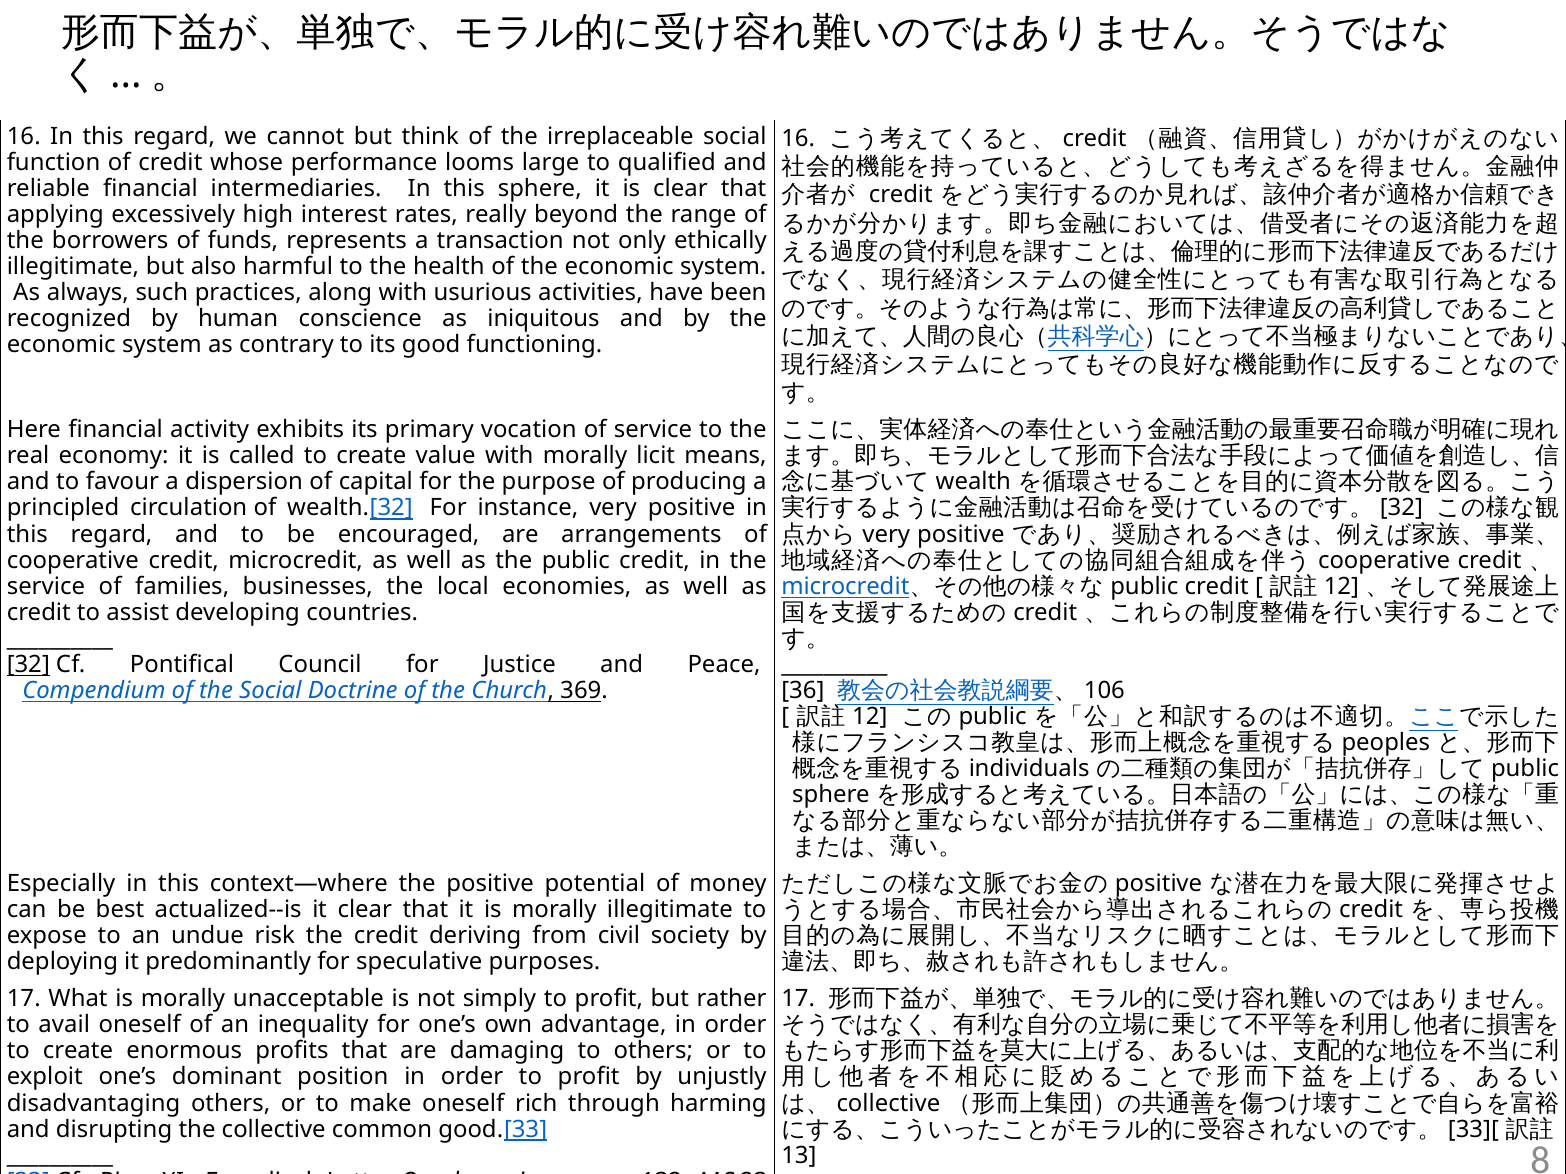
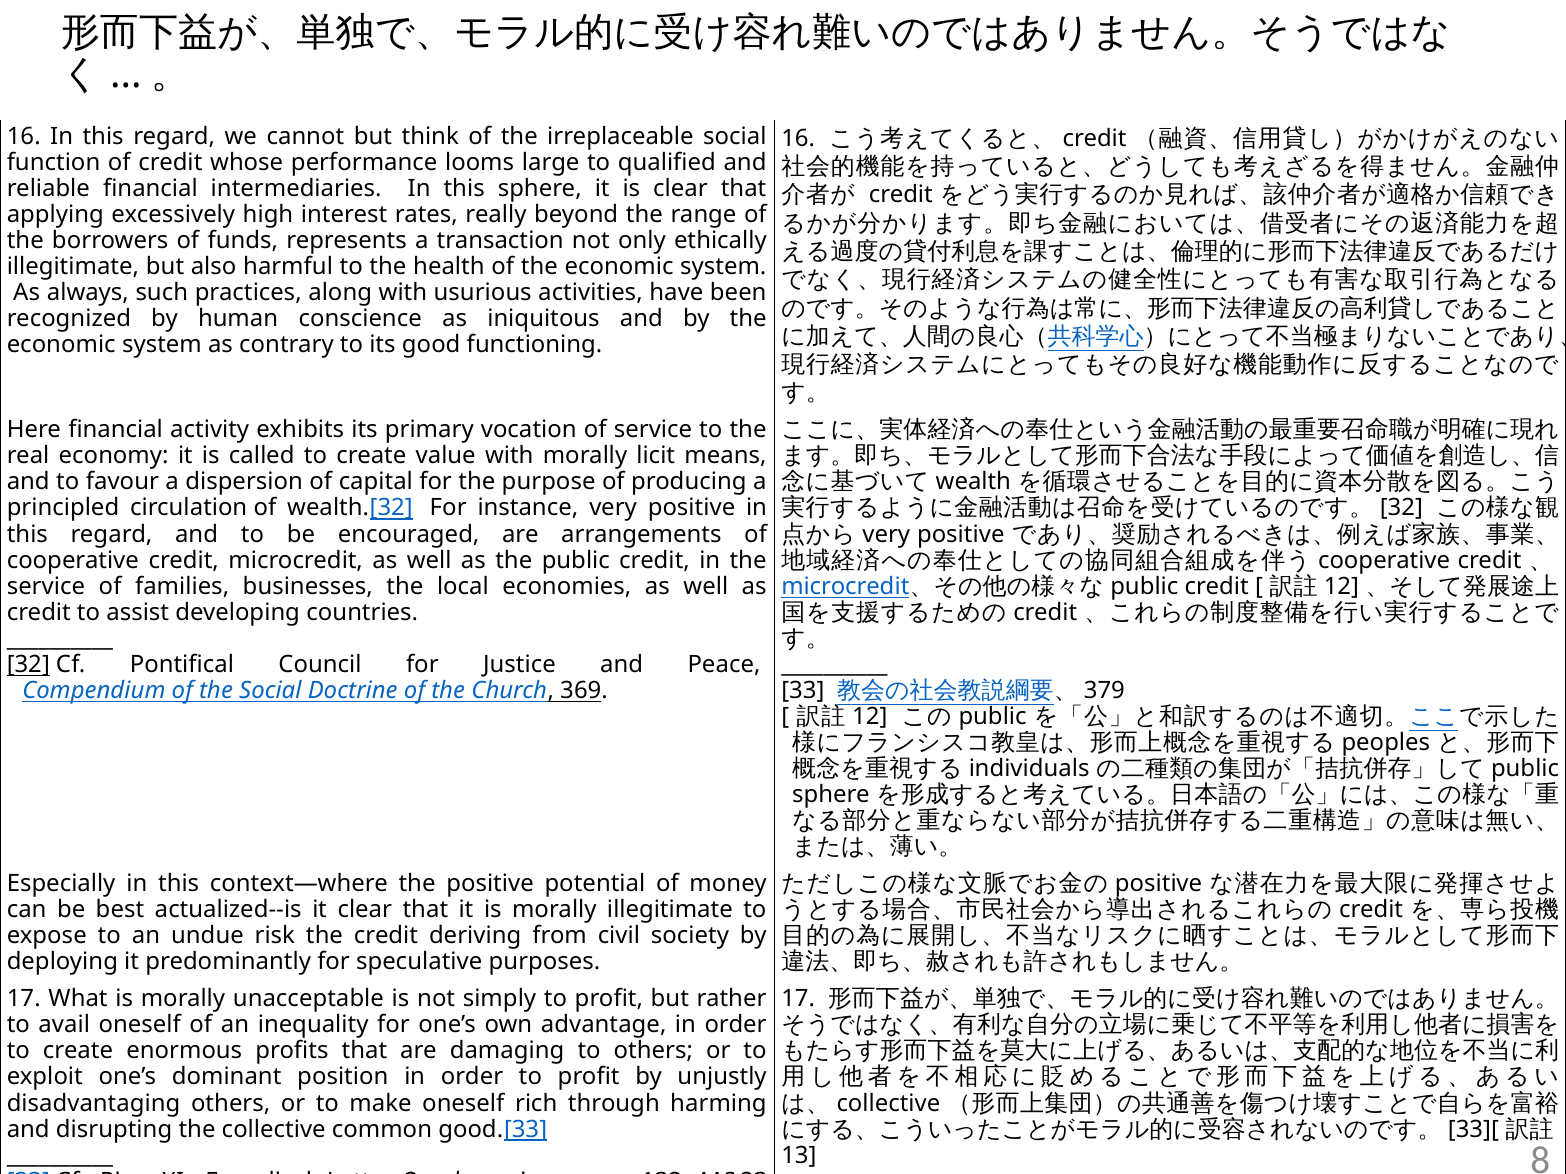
36 at (803, 691): 36 -> 33
106: 106 -> 379
